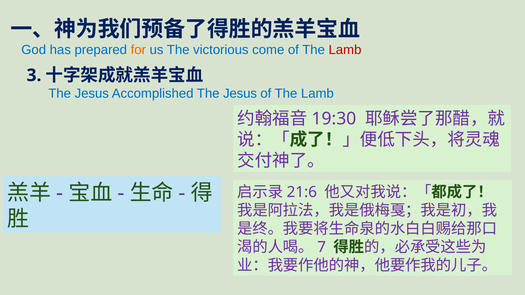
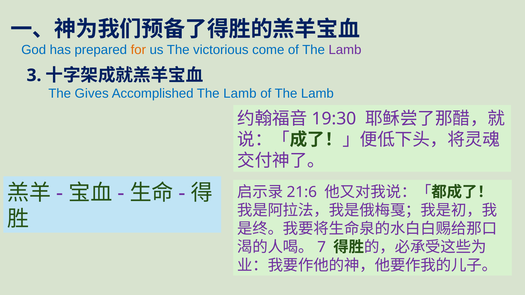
Lamb at (345, 50) colour: red -> purple
Jesus at (92, 93): Jesus -> Gives
Accomplished The Jesus: Jesus -> Lamb
